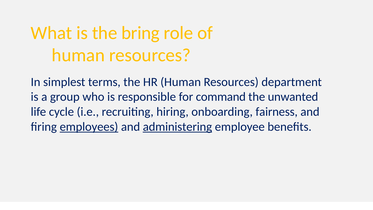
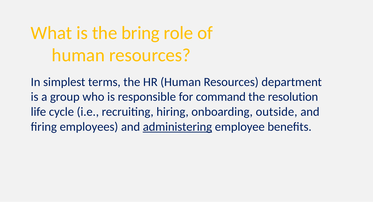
unwanted: unwanted -> resolution
fairness: fairness -> outside
employees underline: present -> none
